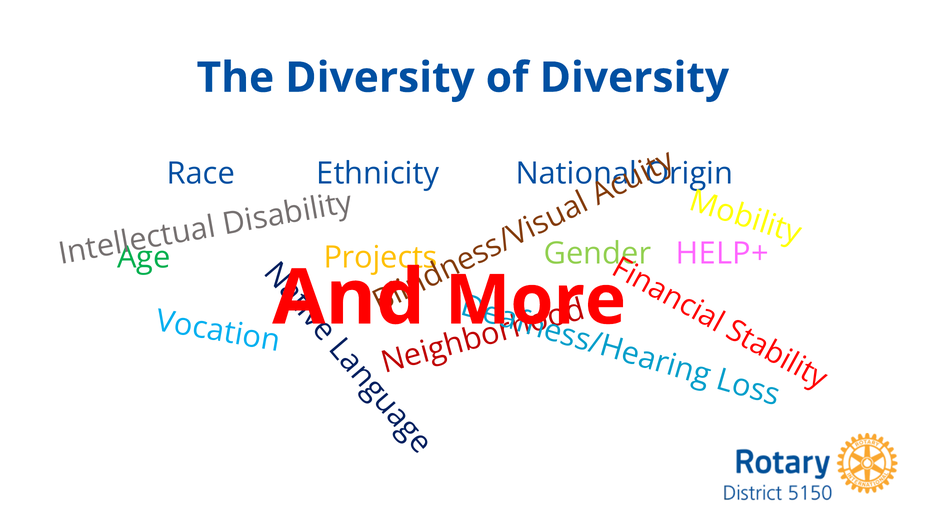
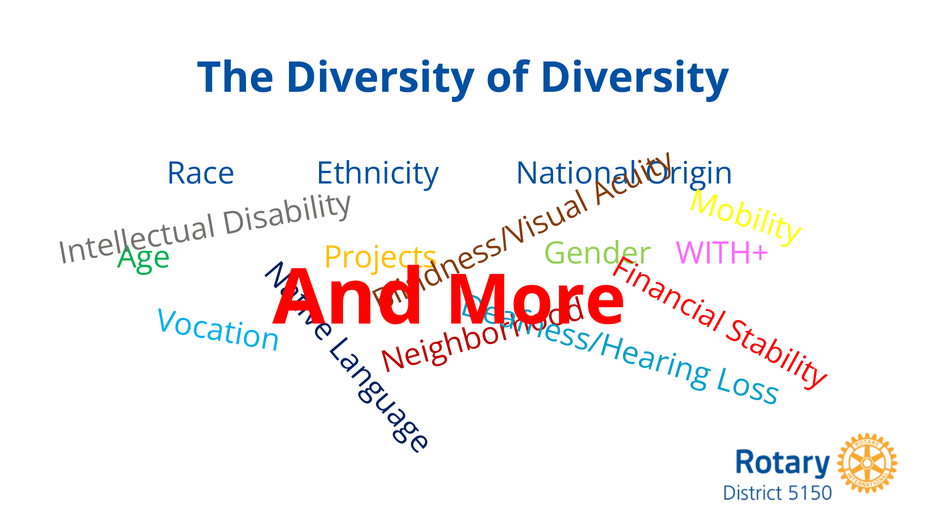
HELP+: HELP+ -> WITH+
